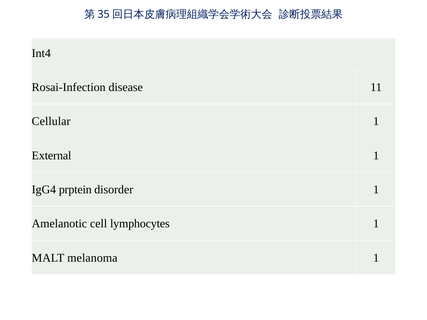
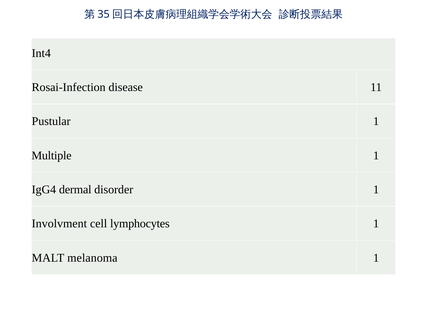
Cellular: Cellular -> Pustular
External: External -> Multiple
prptein: prptein -> dermal
Amelanotic: Amelanotic -> Involvment
